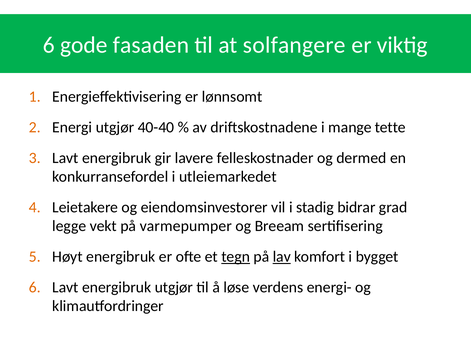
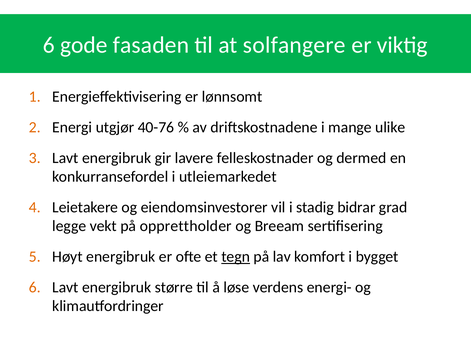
40-40: 40-40 -> 40-76
tette: tette -> ulike
varmepumper: varmepumper -> opprettholder
lav underline: present -> none
energibruk utgjør: utgjør -> større
